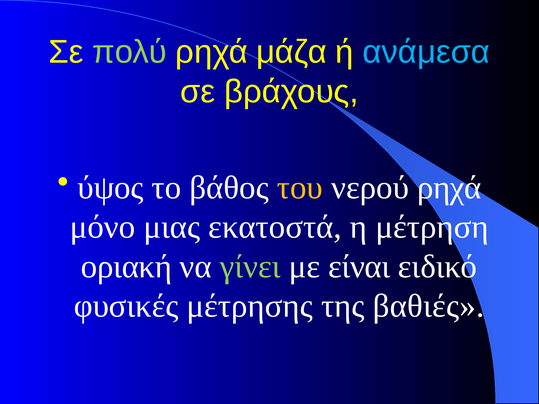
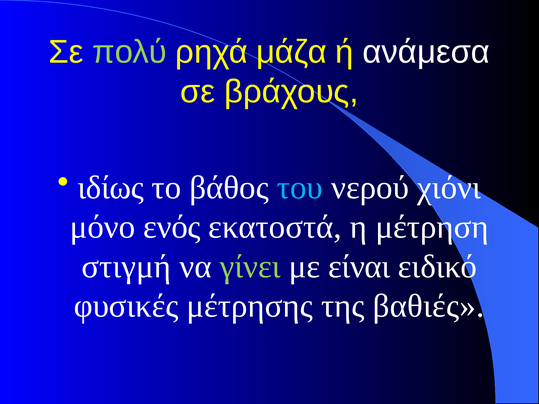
ανάμεσα colour: light blue -> white
ύψος: ύψος -> ιδίως
του colour: yellow -> light blue
νερού ρηχά: ρηχά -> χιόνι
μιας: μιας -> ενός
οριακή: οριακή -> στιγμή
